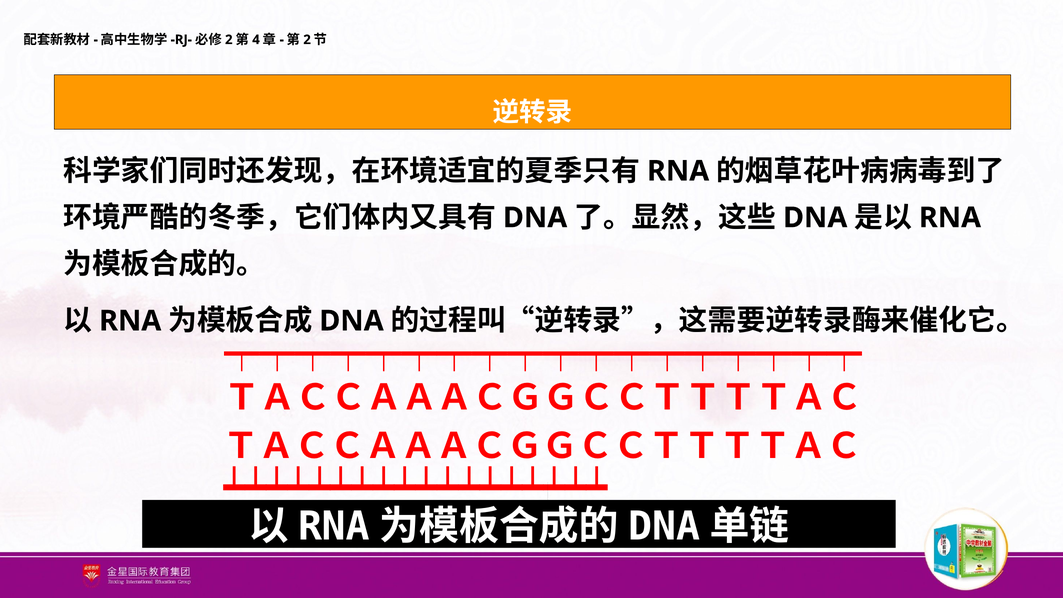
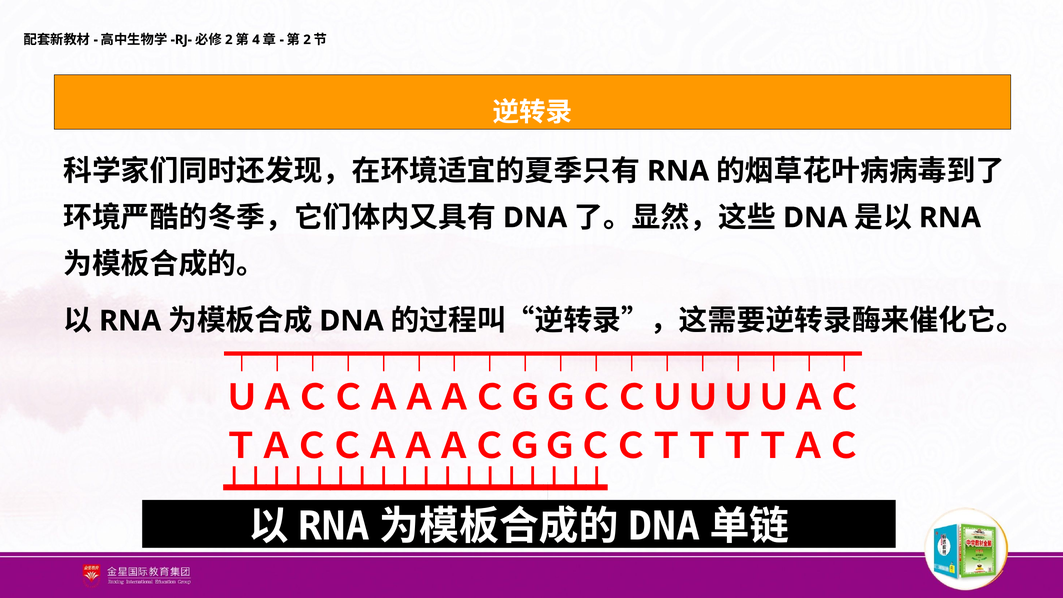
ＴＡＣＣＡＡＡＣＧＧＣＣＴＴＴＴＡＣ at (543, 398): ＴＡＣＣＡＡＡＣＧＧＣＣＴＴＴＴＡＣ -> ＵＡＣＣＡＡＡＣＧＧＣＣＵＵＵＵＡＣ
